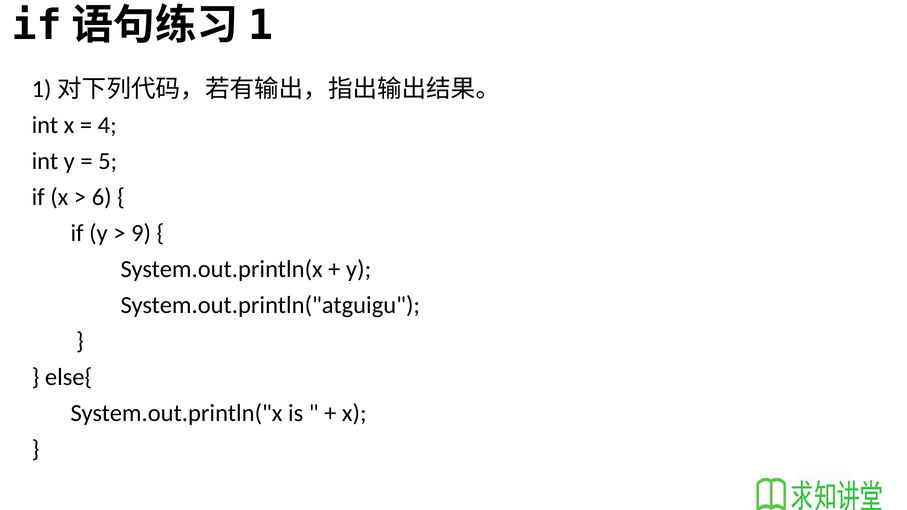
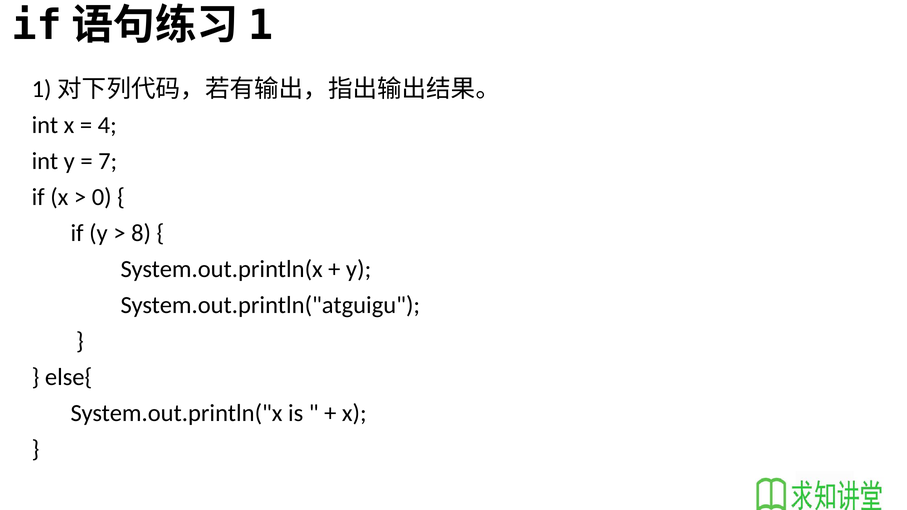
5: 5 -> 7
6: 6 -> 0
9: 9 -> 8
